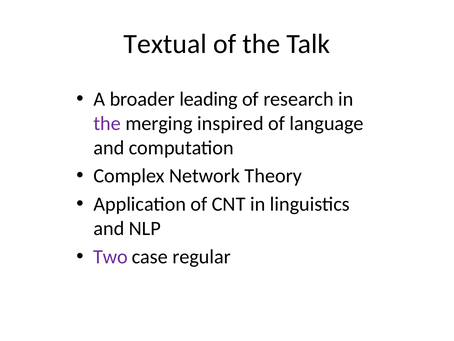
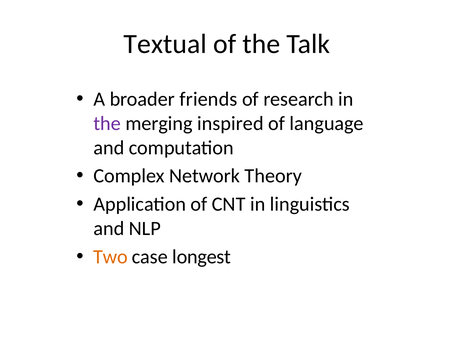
leading: leading -> friends
Two colour: purple -> orange
regular: regular -> longest
